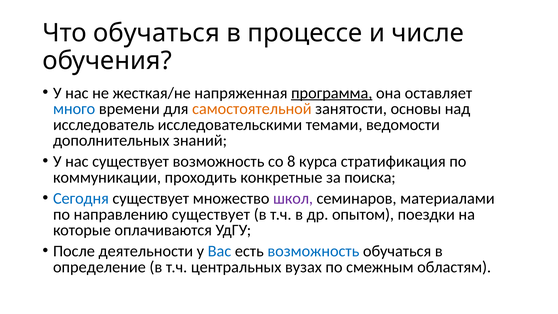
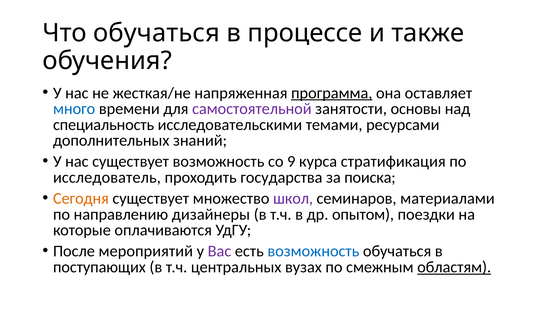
числе: числе -> также
самостоятельной colour: orange -> purple
исследователь: исследователь -> специальность
ведомости: ведомости -> ресурсами
8: 8 -> 9
коммуникации: коммуникации -> исследователь
конкретные: конкретные -> государства
Сегодня colour: blue -> orange
направлению существует: существует -> дизайнеры
деятельности: деятельности -> мероприятий
Вас colour: blue -> purple
определение: определение -> поступающих
областям underline: none -> present
